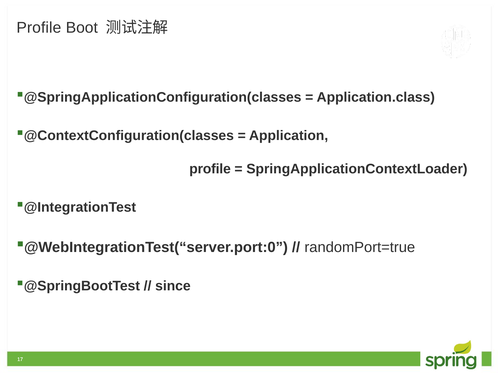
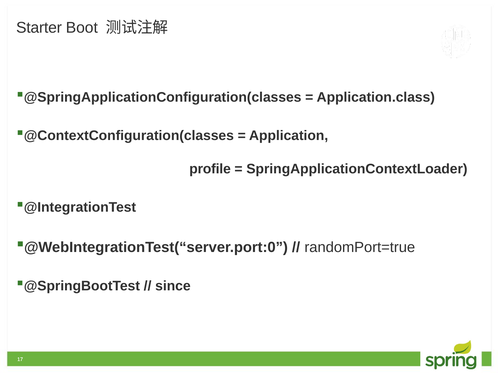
Profile at (39, 28): Profile -> Starter
